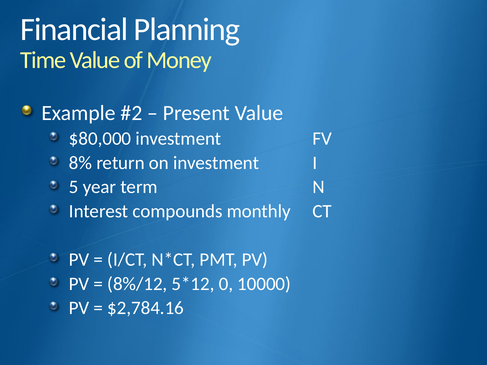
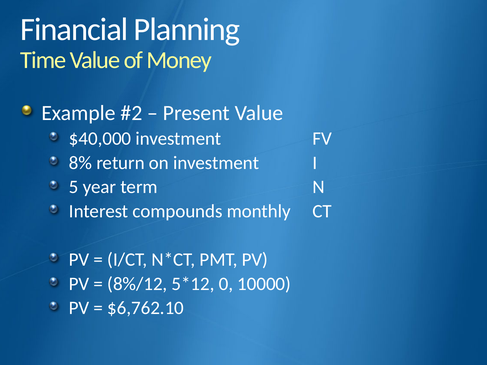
$80,000: $80,000 -> $40,000
$2,784.16: $2,784.16 -> $6,762.10
